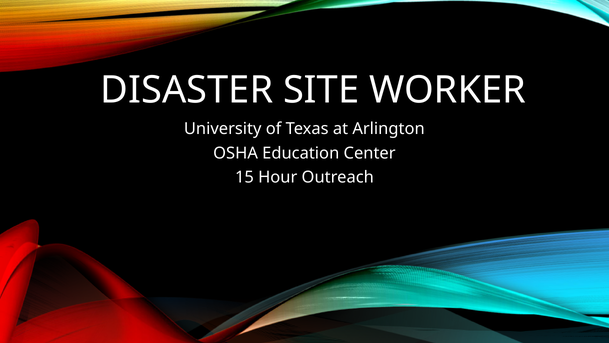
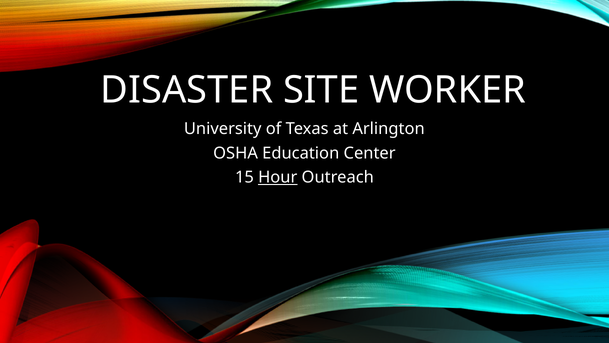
Hour underline: none -> present
